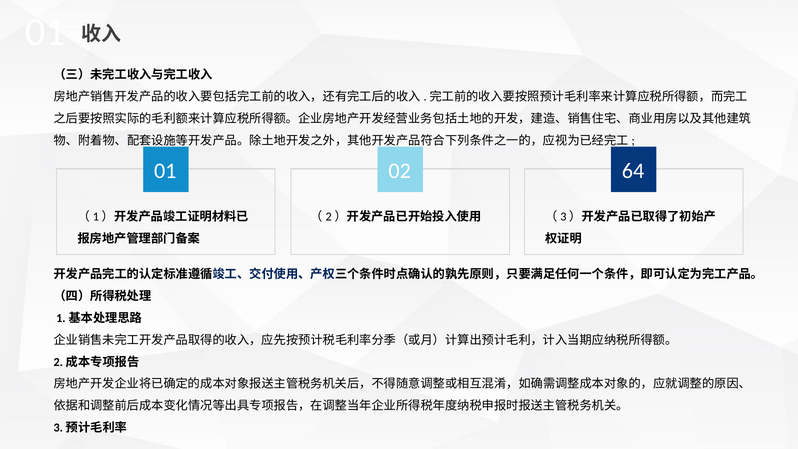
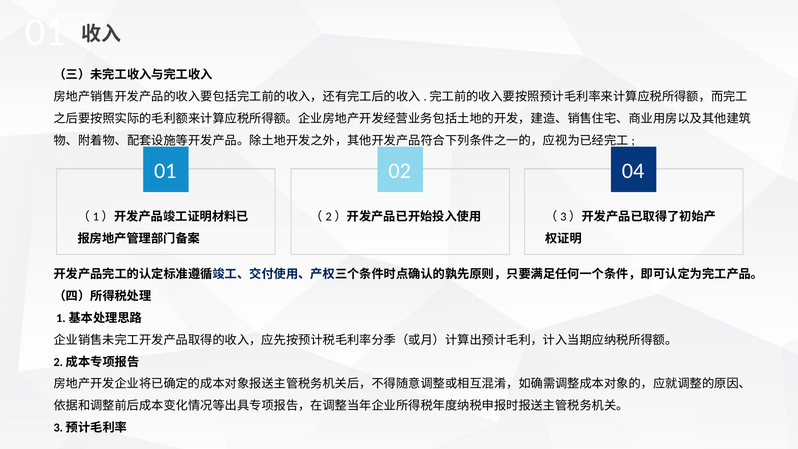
64: 64 -> 04
